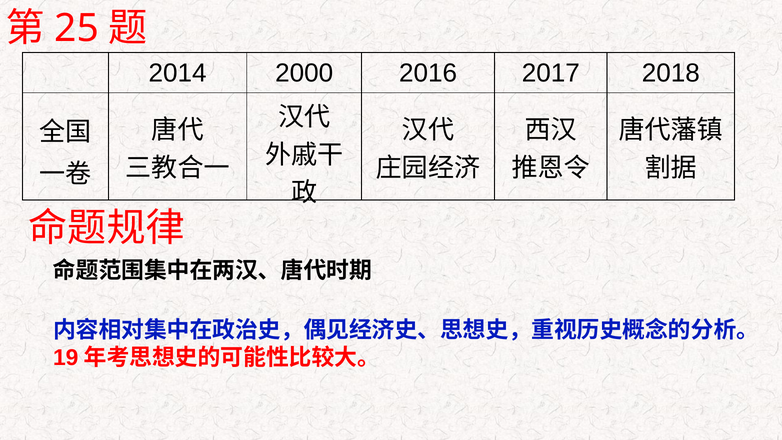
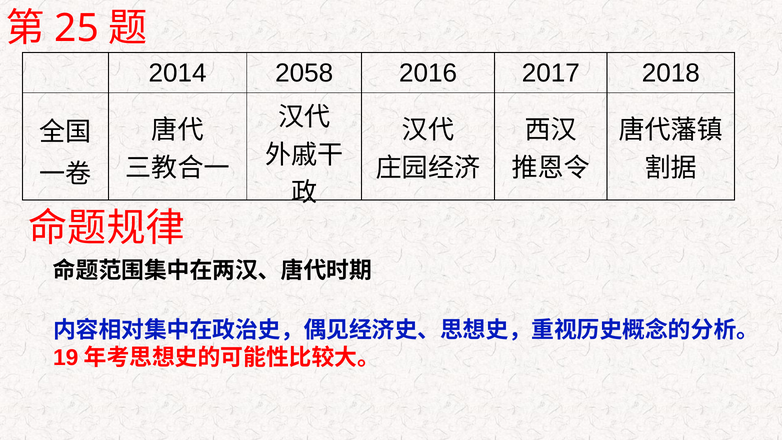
2000: 2000 -> 2058
